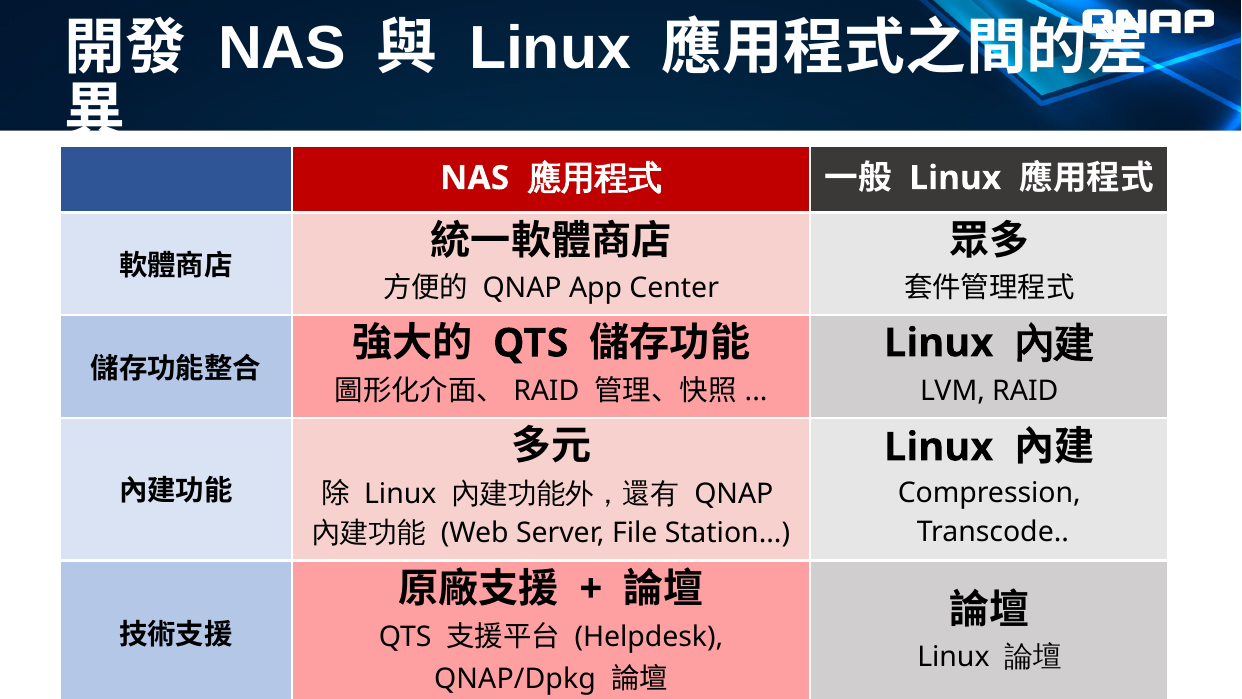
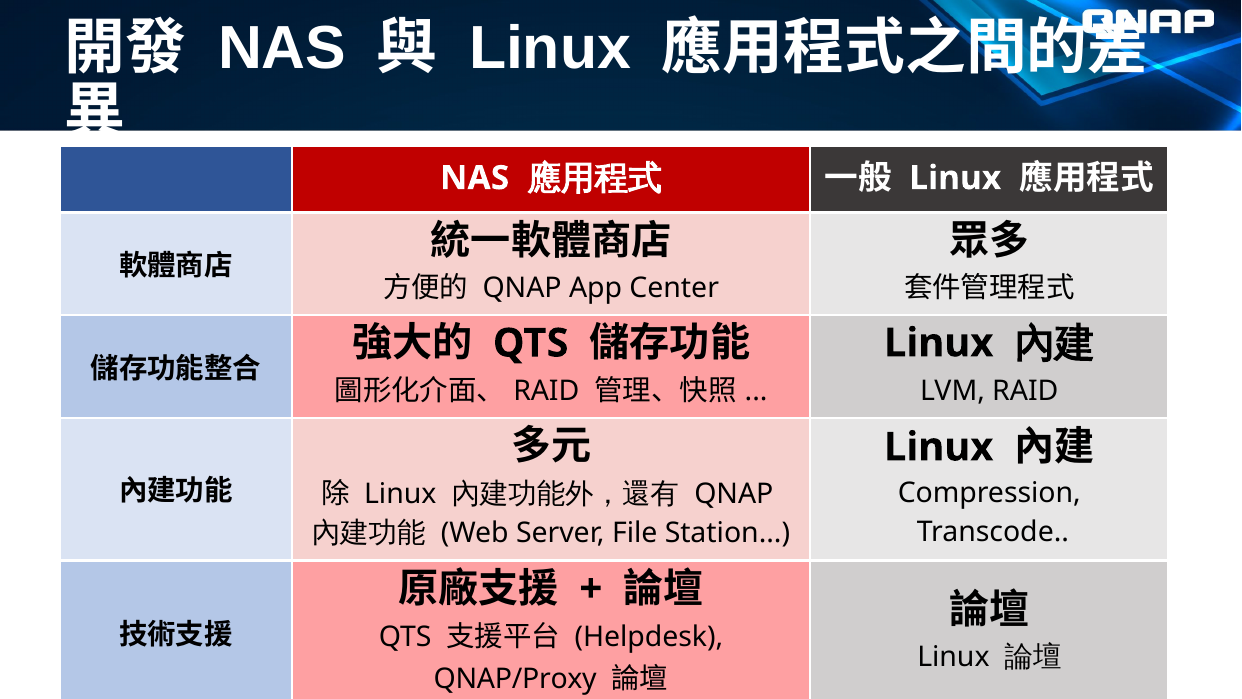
QNAP/Dpkg: QNAP/Dpkg -> QNAP/Proxy
